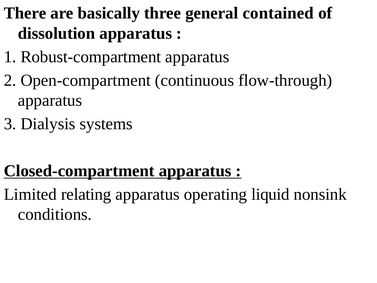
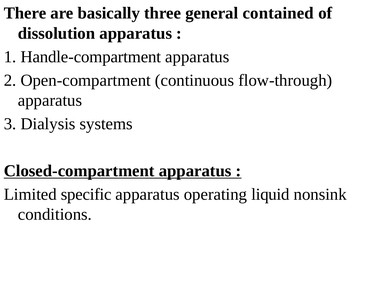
Robust-compartment: Robust-compartment -> Handle-compartment
relating: relating -> specific
